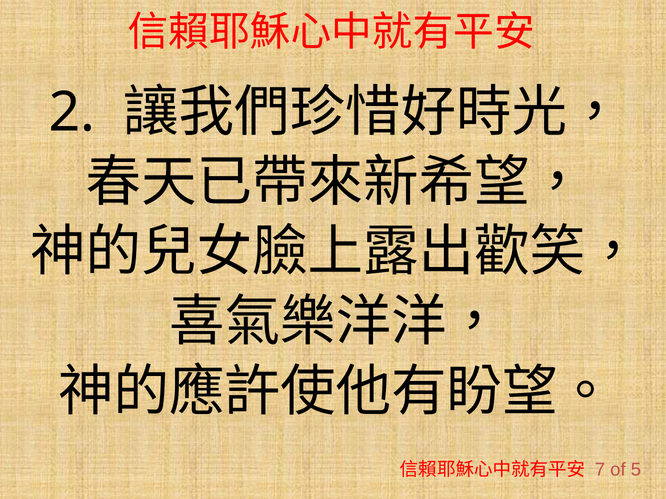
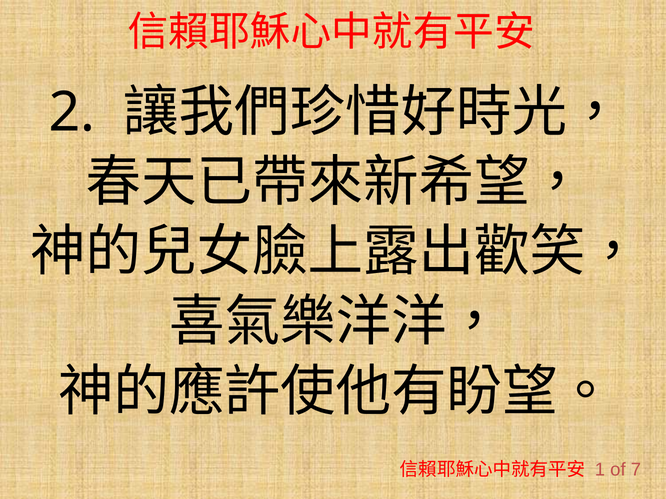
7: 7 -> 1
5: 5 -> 7
